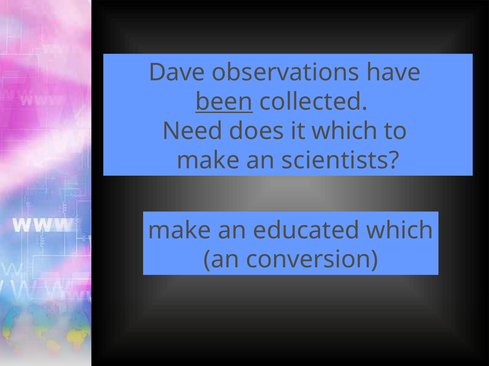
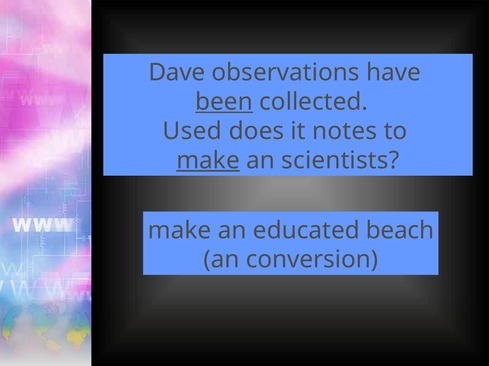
Need: Need -> Used
it which: which -> notes
make at (208, 161) underline: none -> present
educated which: which -> beach
